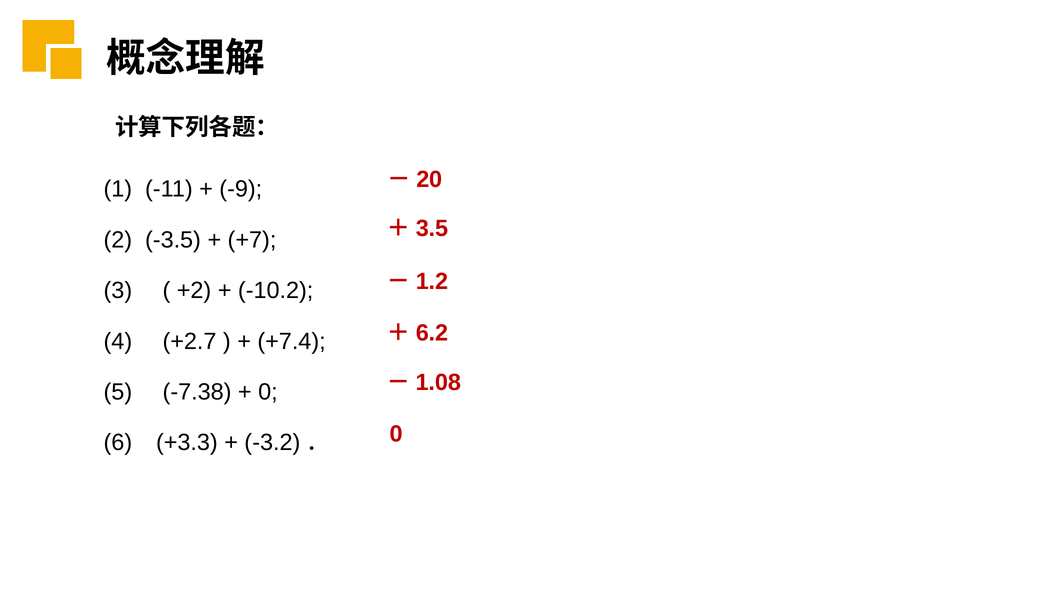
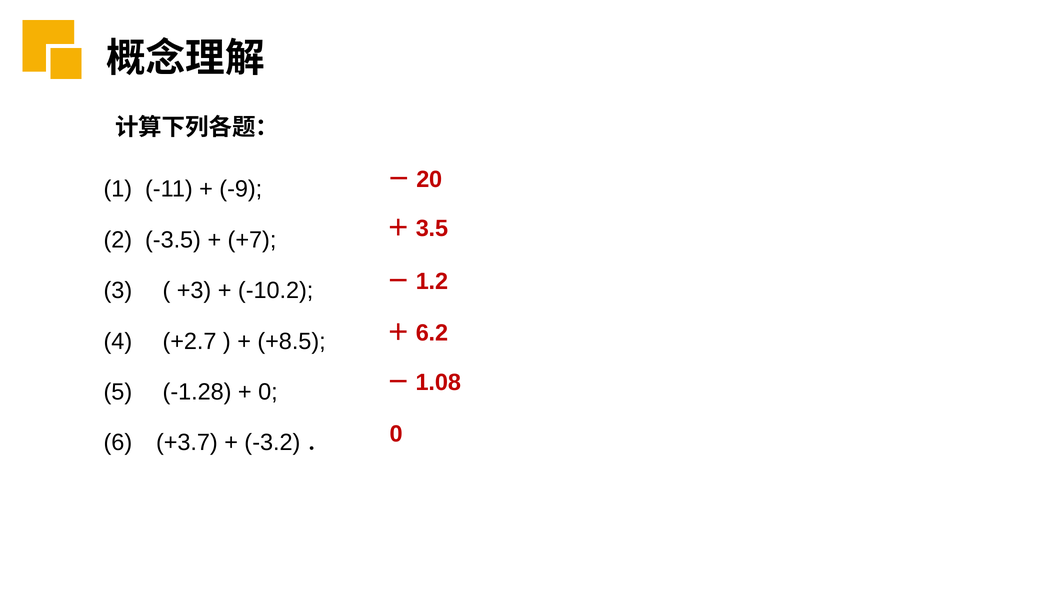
+2: +2 -> +3
+7.4: +7.4 -> +8.5
-7.38: -7.38 -> -1.28
+3.3: +3.3 -> +3.7
